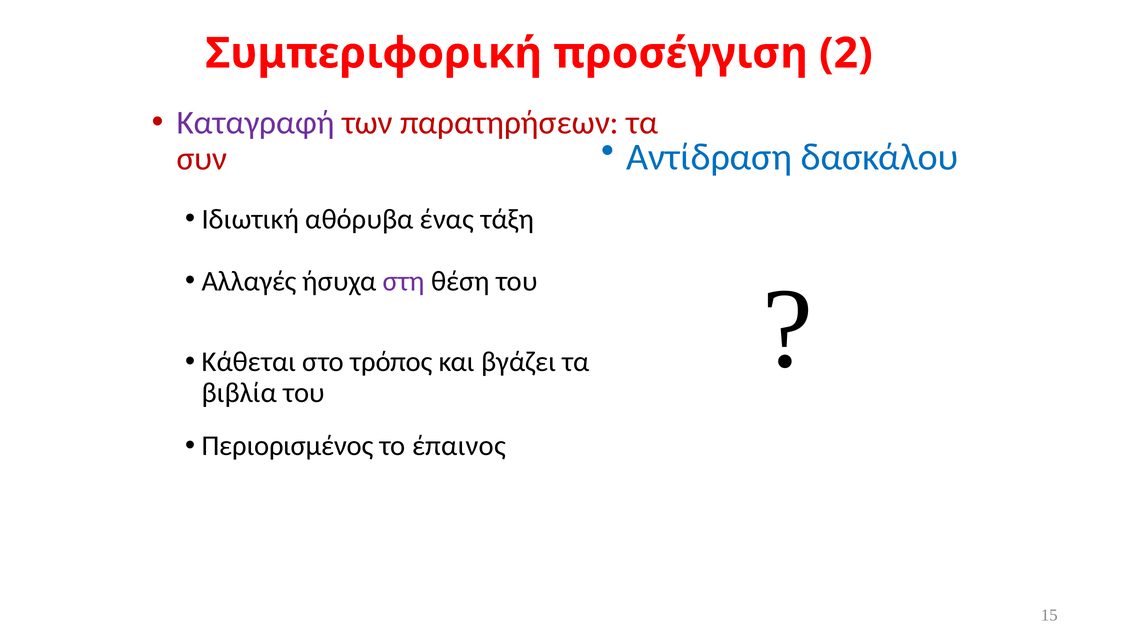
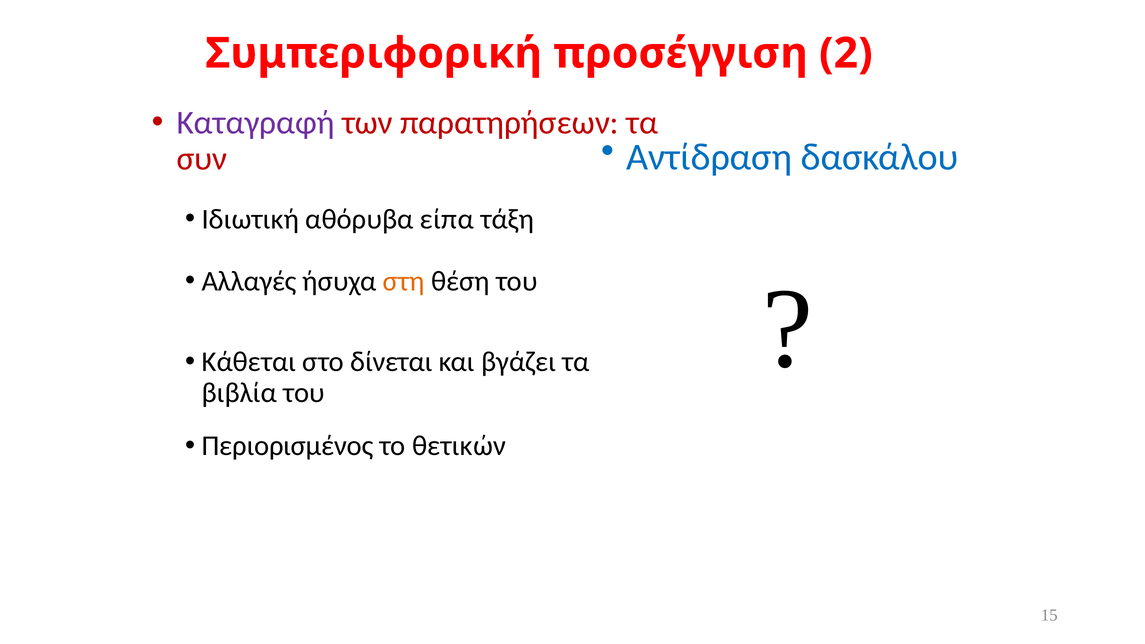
ένας: ένας -> είπα
στη colour: purple -> orange
τρόπος: τρόπος -> δίνεται
έπαινος: έπαινος -> θετικών
